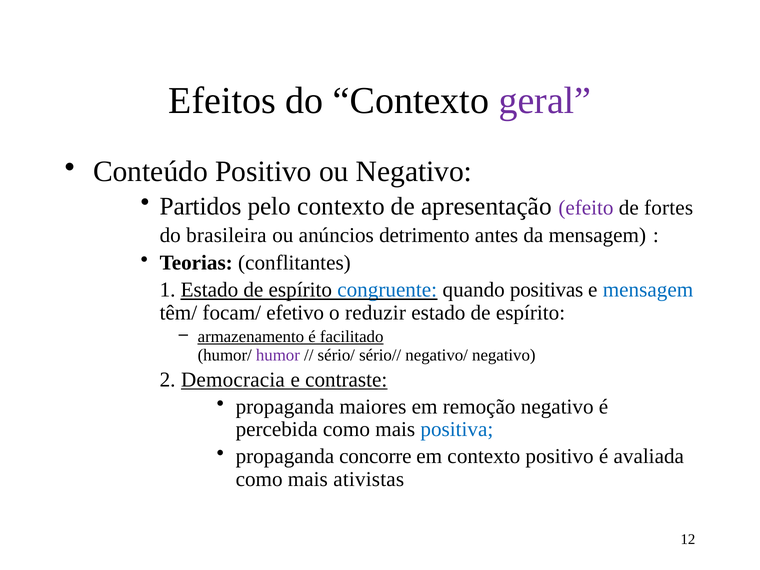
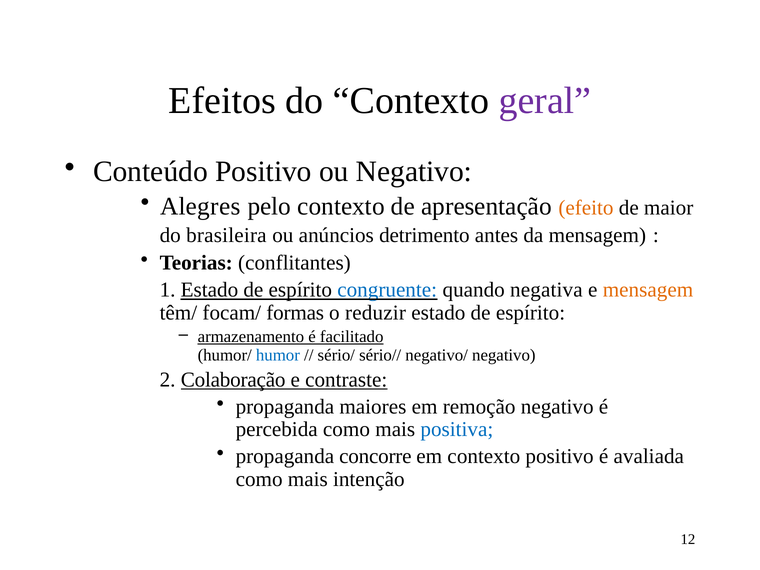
Partidos: Partidos -> Alegres
efeito colour: purple -> orange
fortes: fortes -> maior
positivas: positivas -> negativa
mensagem at (648, 290) colour: blue -> orange
efetivo: efetivo -> formas
humor colour: purple -> blue
Democracia: Democracia -> Colaboração
ativistas: ativistas -> intenção
